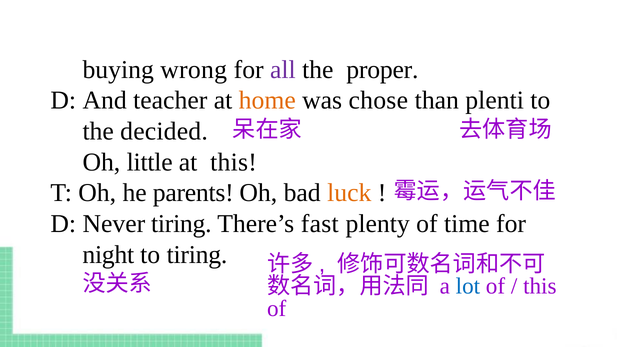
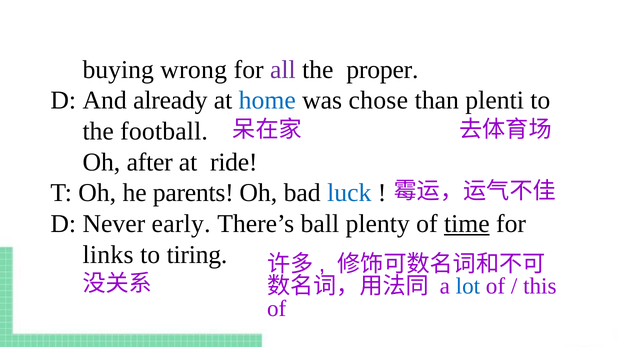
teacher: teacher -> already
home colour: orange -> blue
decided: decided -> football
little: little -> after
at this: this -> ride
luck colour: orange -> blue
Never tiring: tiring -> early
fast: fast -> ball
time underline: none -> present
night: night -> links
